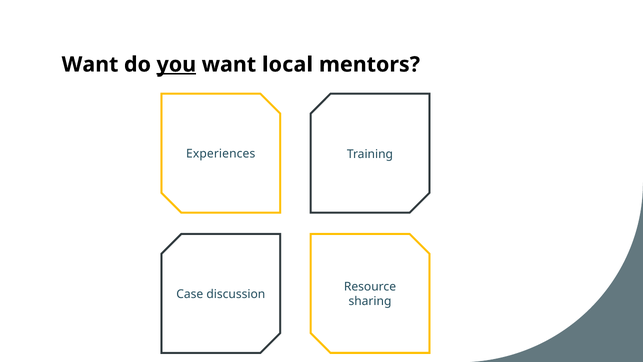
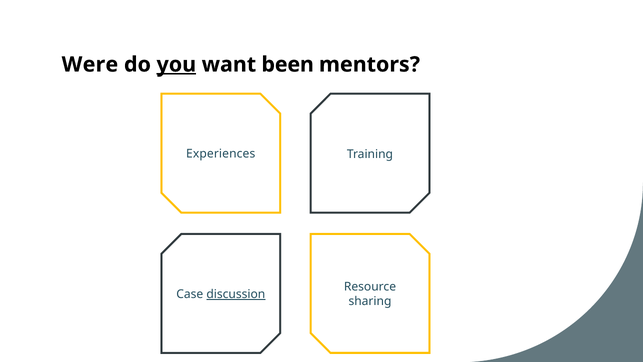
Want at (90, 64): Want -> Were
local: local -> been
discussion underline: none -> present
